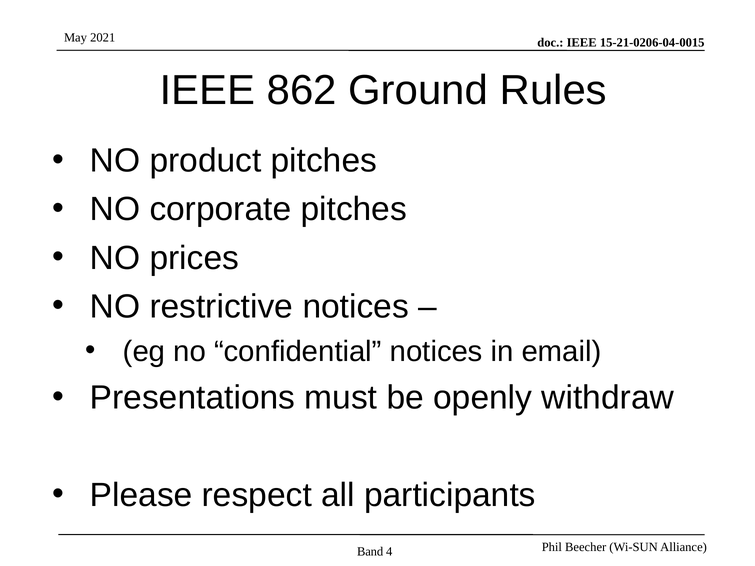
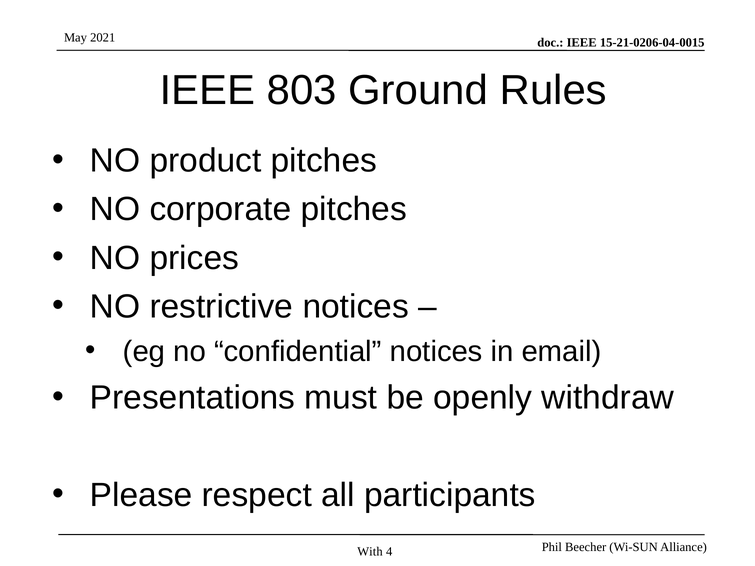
862: 862 -> 803
Band: Band -> With
